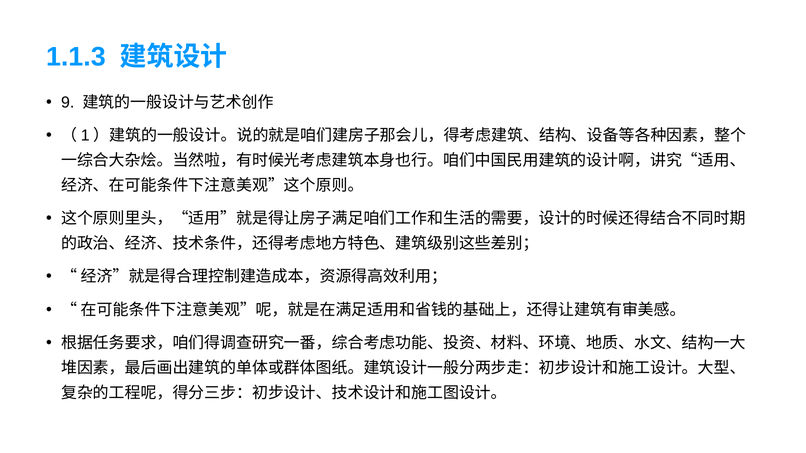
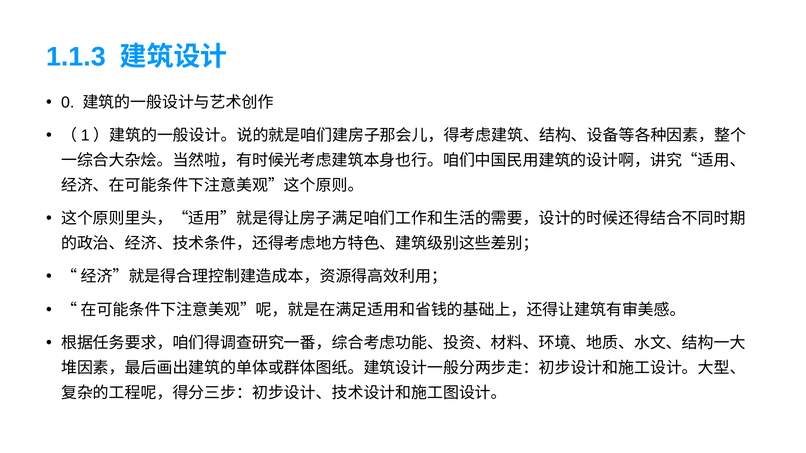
9: 9 -> 0
